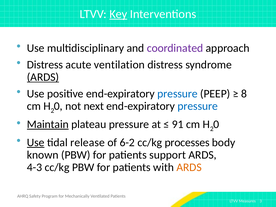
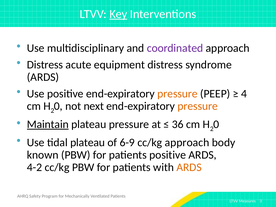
ventilation: ventilation -> equipment
ARDS at (43, 77) underline: present -> none
pressure at (177, 94) colour: blue -> orange
8: 8 -> 4
pressure at (198, 106) colour: blue -> orange
91: 91 -> 36
Use at (36, 142) underline: present -> none
tidal release: release -> plateau
6-2: 6-2 -> 6-9
cc/kg processes: processes -> approach
patients support: support -> positive
4-3: 4-3 -> 4-2
